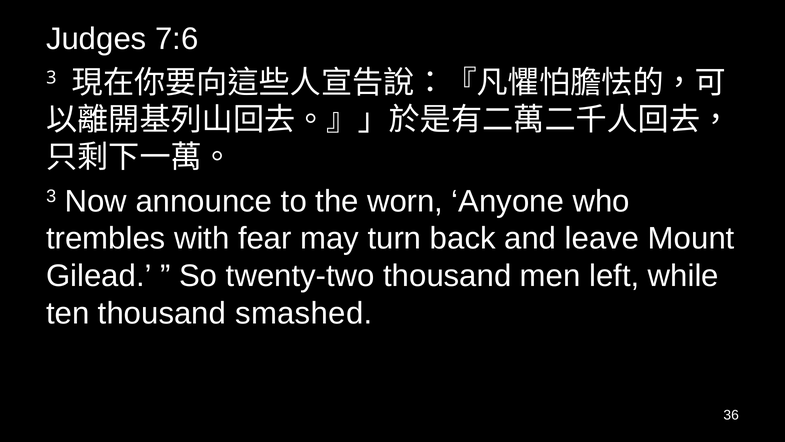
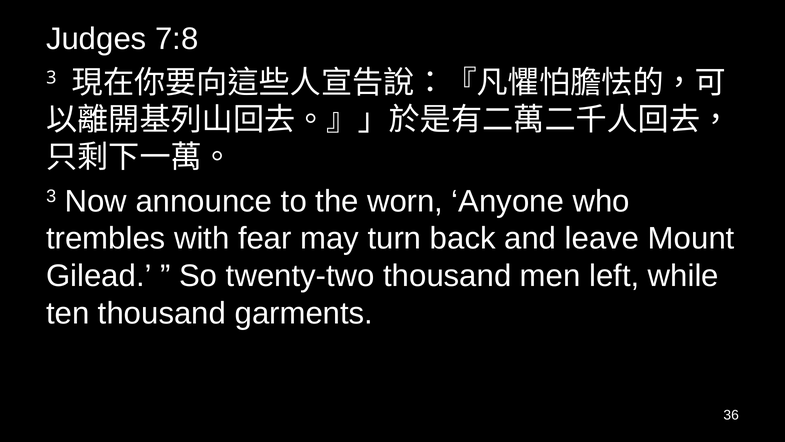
7:6: 7:6 -> 7:8
smashed: smashed -> garments
